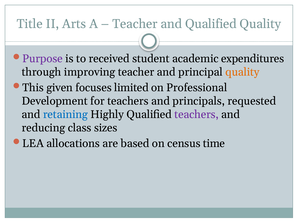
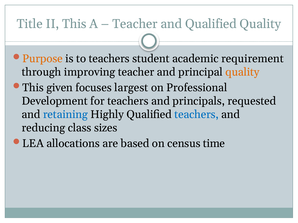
II Arts: Arts -> This
Purpose colour: purple -> orange
to received: received -> teachers
expenditures: expenditures -> requirement
limited: limited -> largest
teachers at (196, 115) colour: purple -> blue
